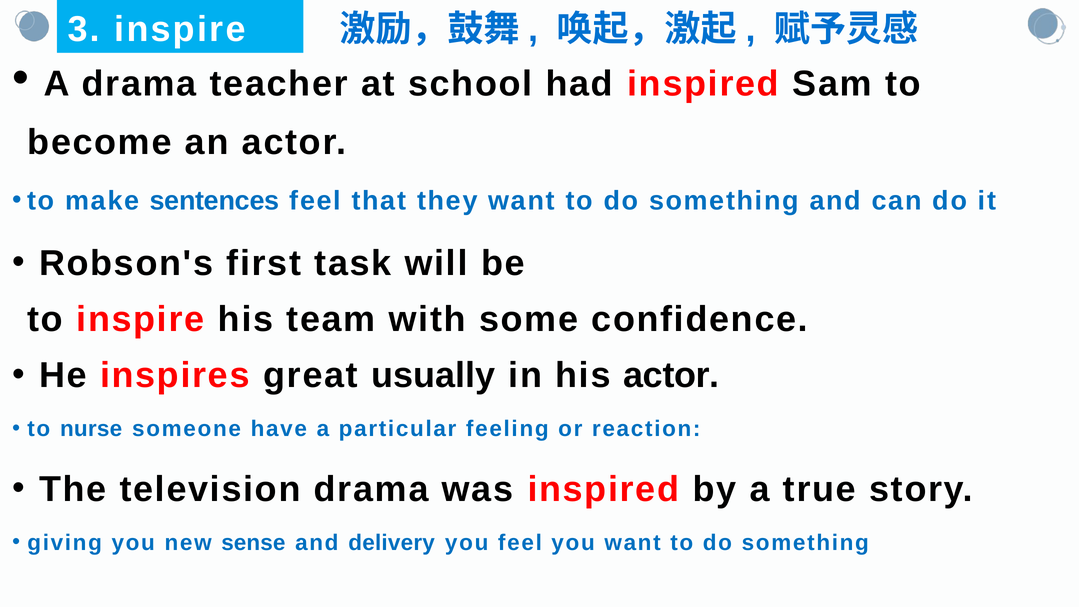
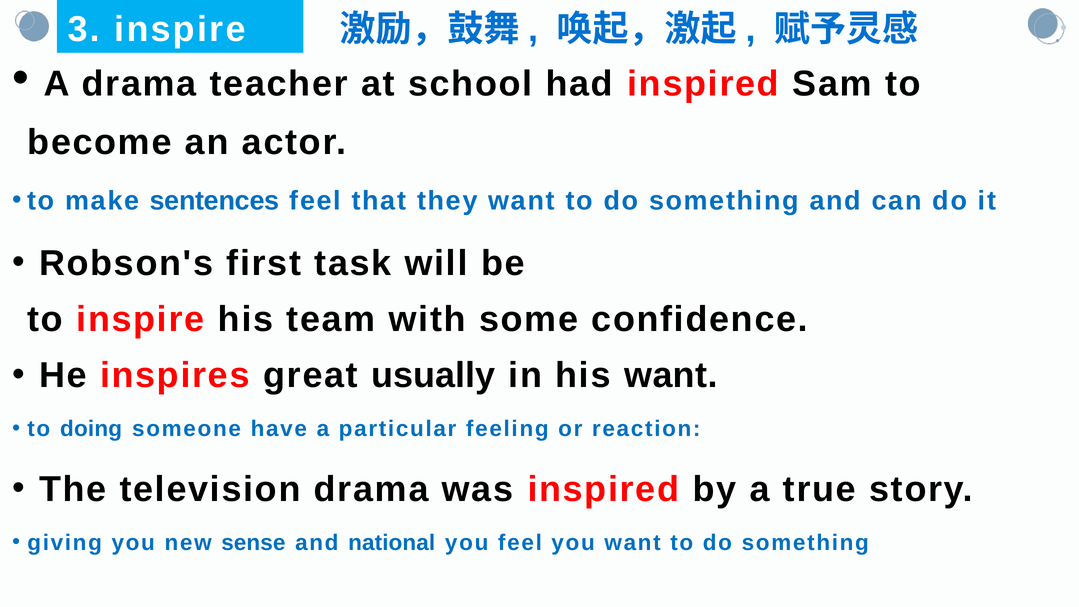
his actor: actor -> want
nurse: nurse -> doing
delivery: delivery -> national
